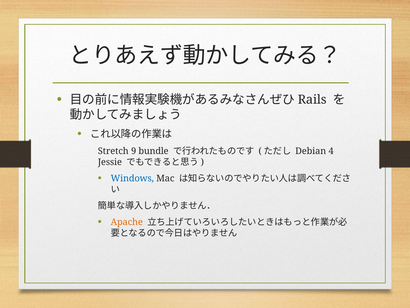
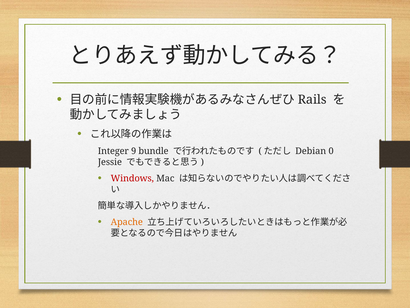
Stretch: Stretch -> Integer
4: 4 -> 0
Windows colour: blue -> red
